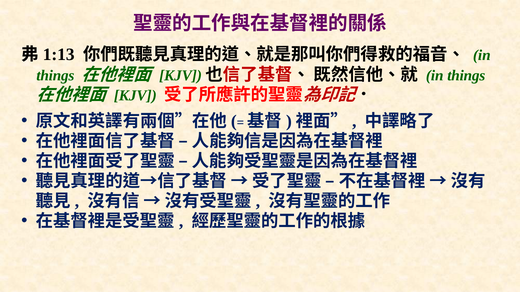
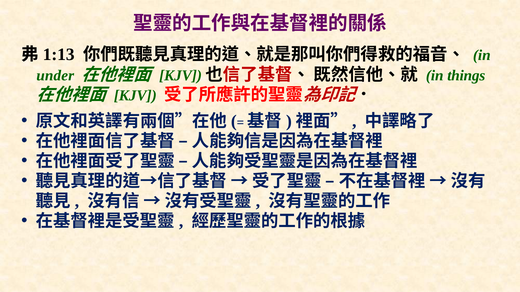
things at (55, 75): things -> under
